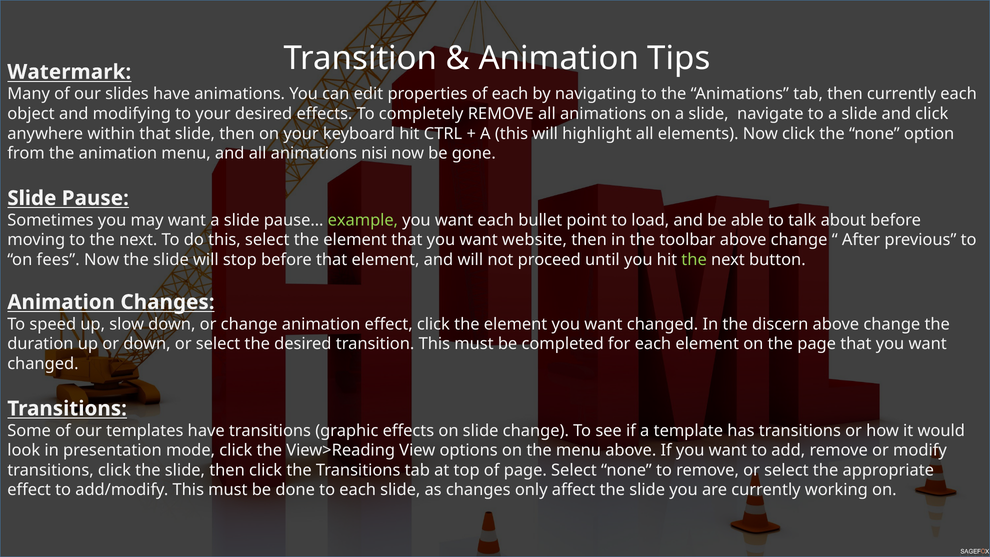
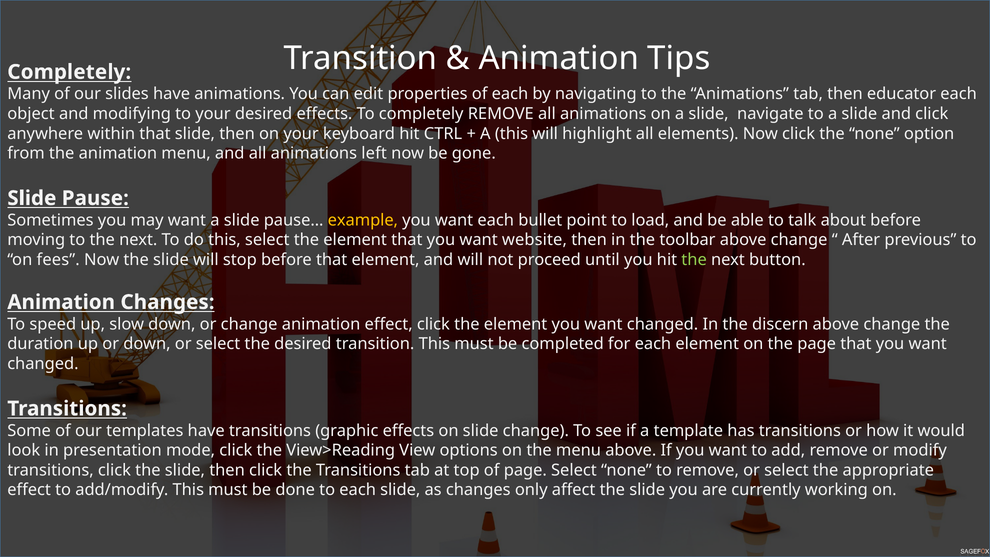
Watermark at (69, 72): Watermark -> Completely
then currently: currently -> educator
nisi: nisi -> left
example colour: light green -> yellow
